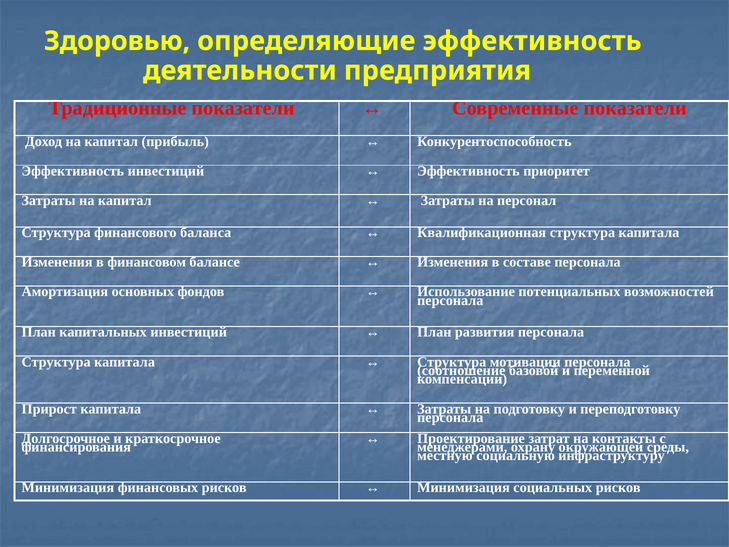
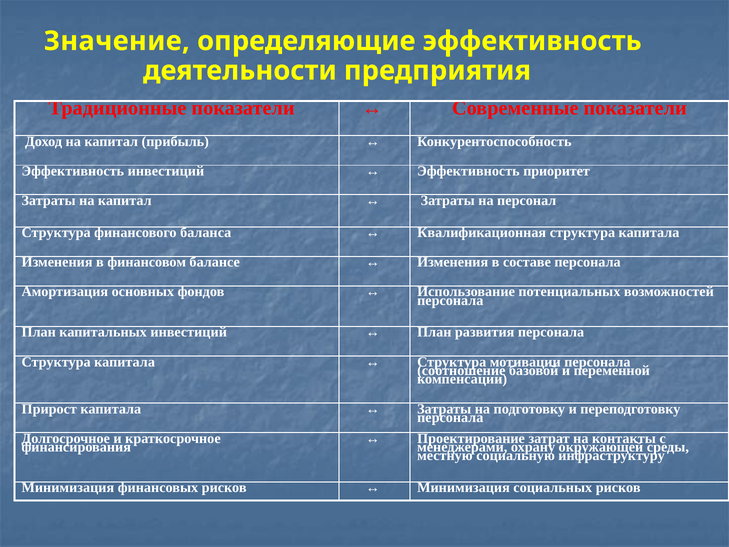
Здоровью: Здоровью -> Значение
